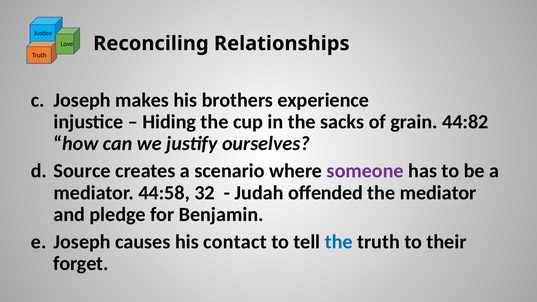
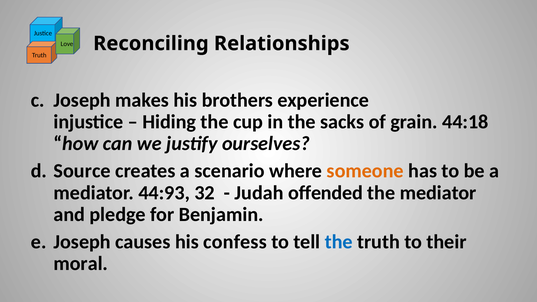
44:82: 44:82 -> 44:18
someone colour: purple -> orange
44:58: 44:58 -> 44:93
contact: contact -> confess
forget: forget -> moral
